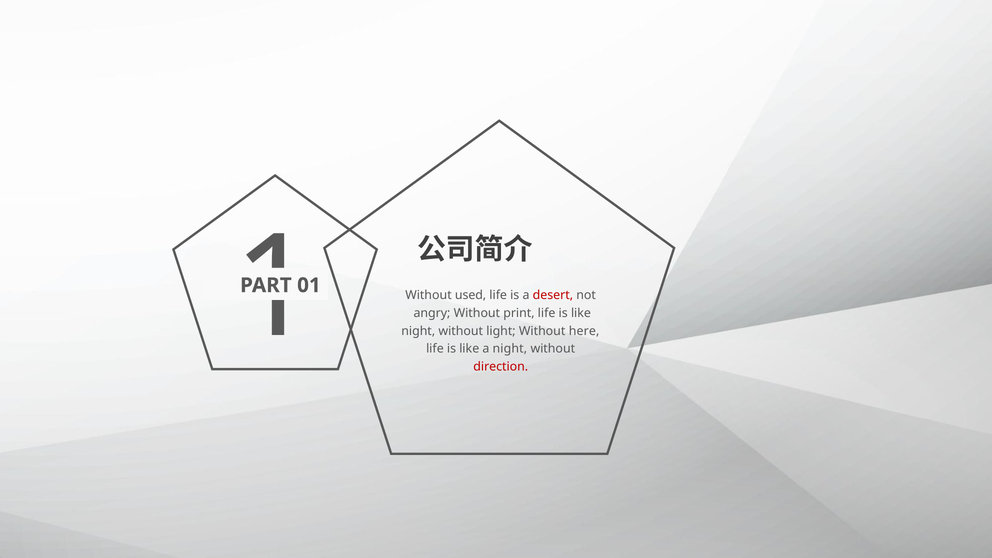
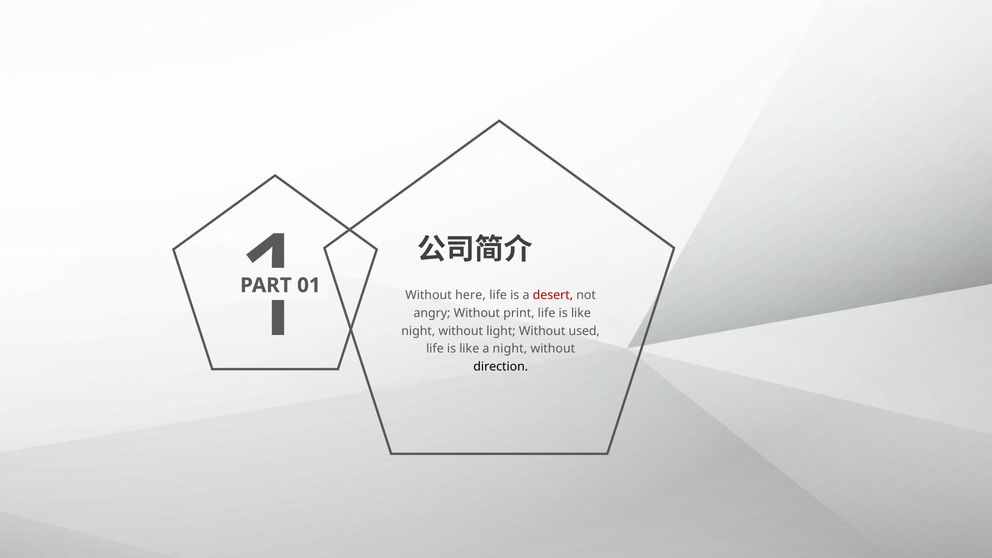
used: used -> here
here: here -> used
direction colour: red -> black
